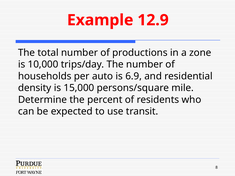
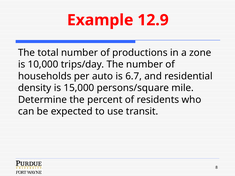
6.9: 6.9 -> 6.7
